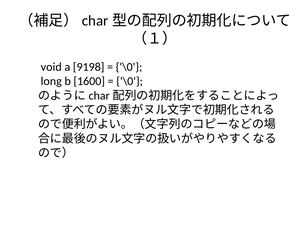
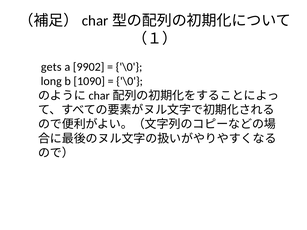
void: void -> gets
9198: 9198 -> 9902
1600: 1600 -> 1090
